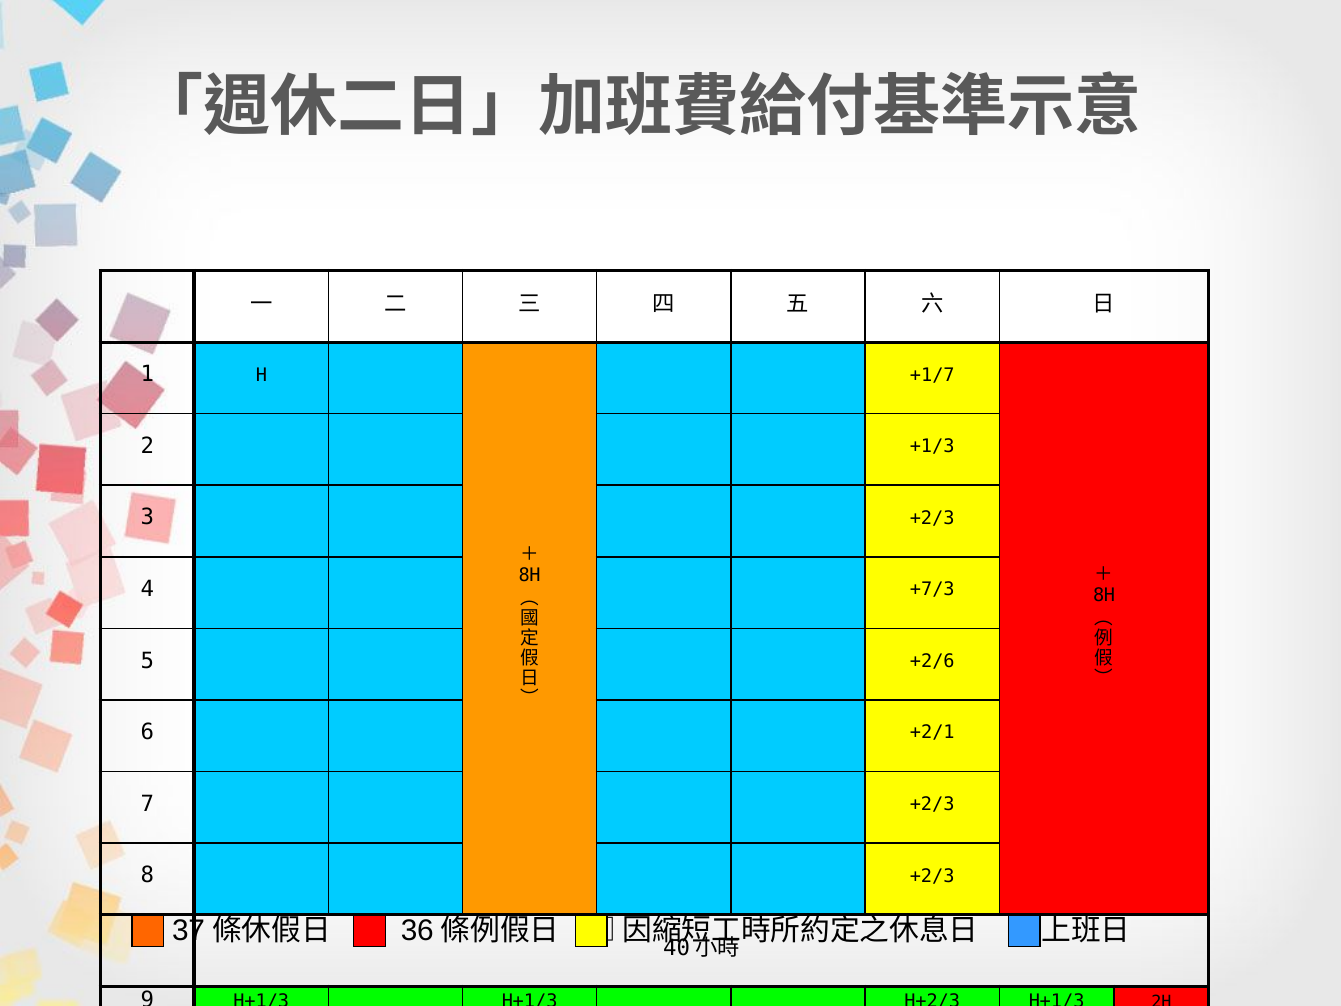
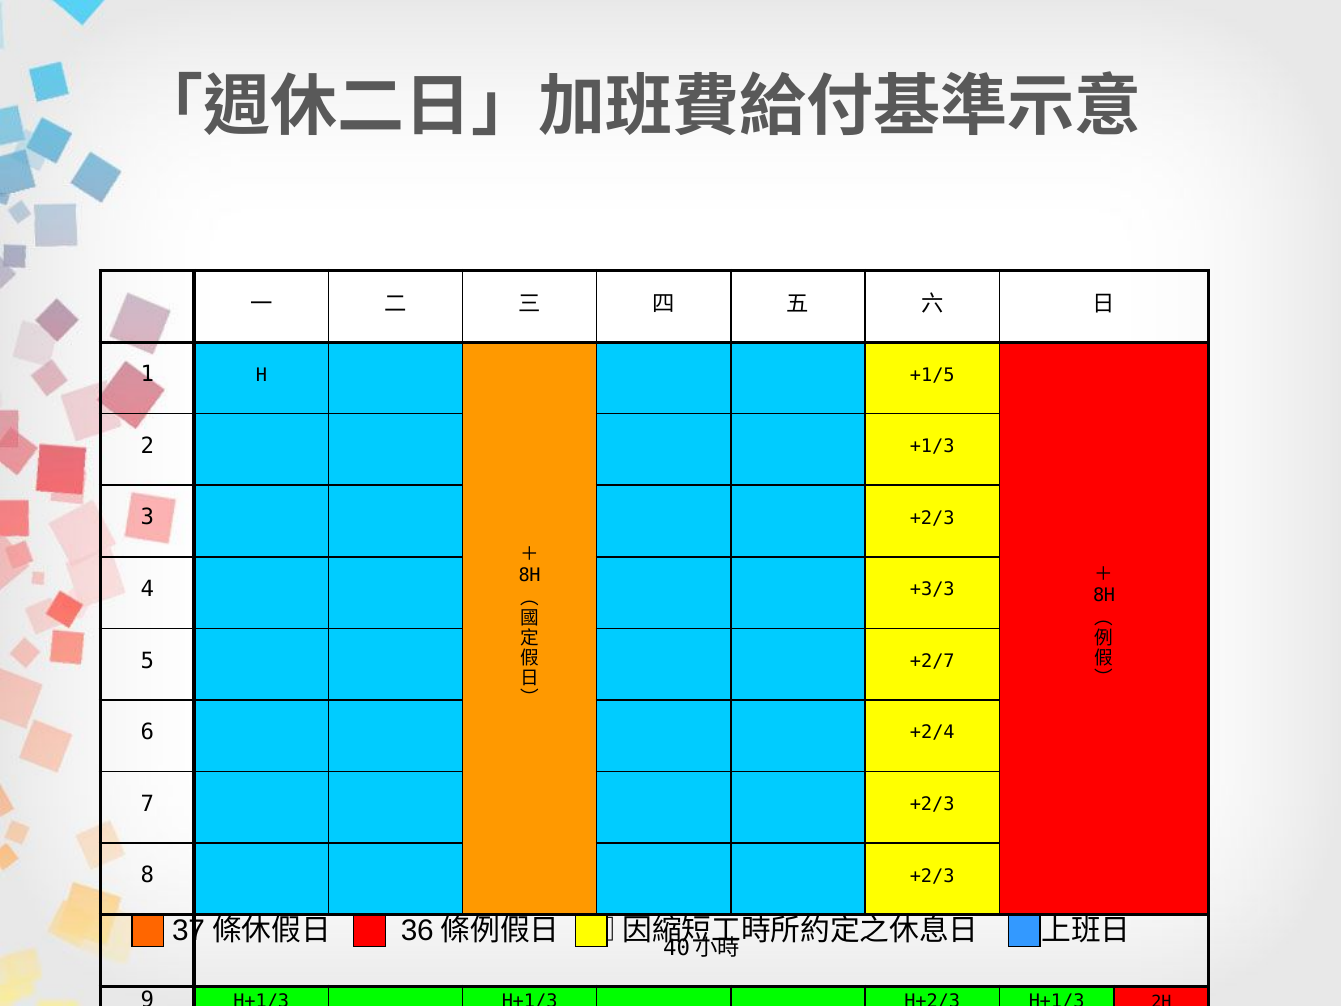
+1/7: +1/7 -> +1/5
+7/3: +7/3 -> +3/3
+2/6: +2/6 -> +2/7
+2/1: +2/1 -> +2/4
